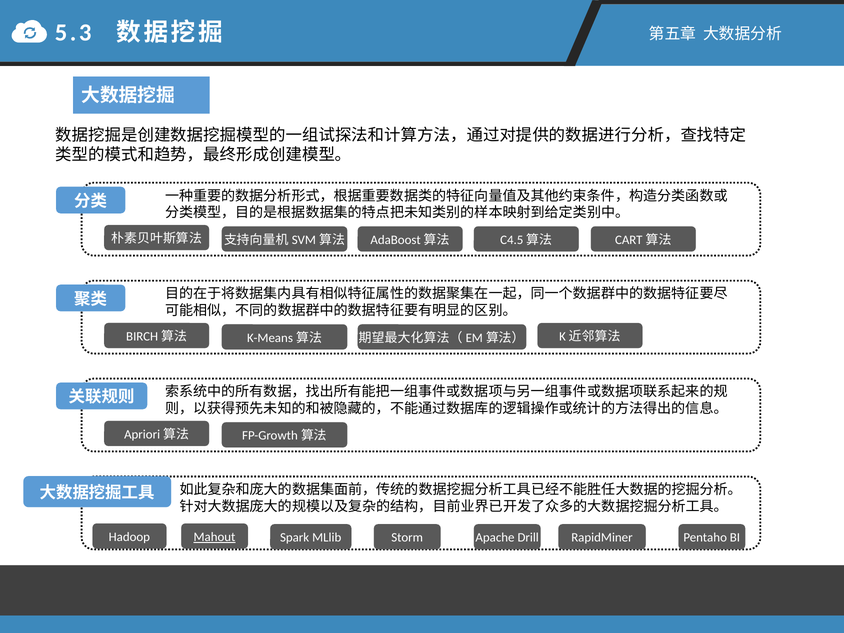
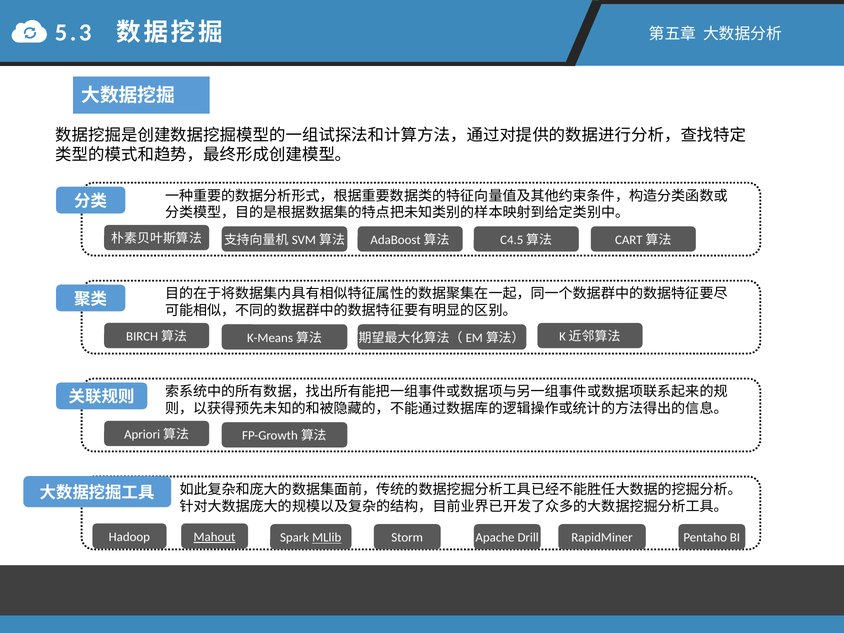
MLlib underline: none -> present
